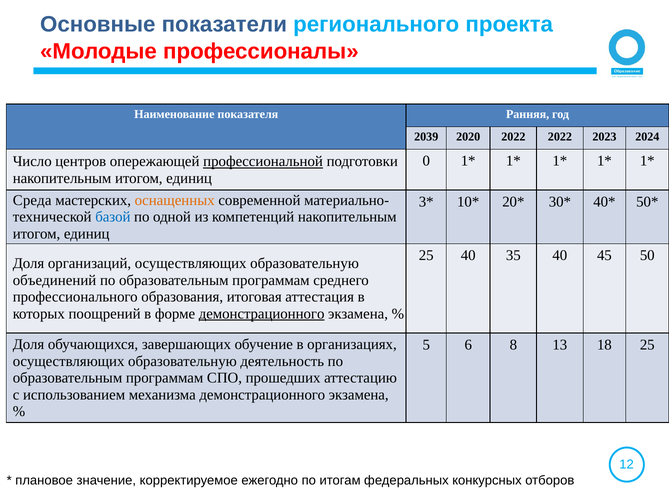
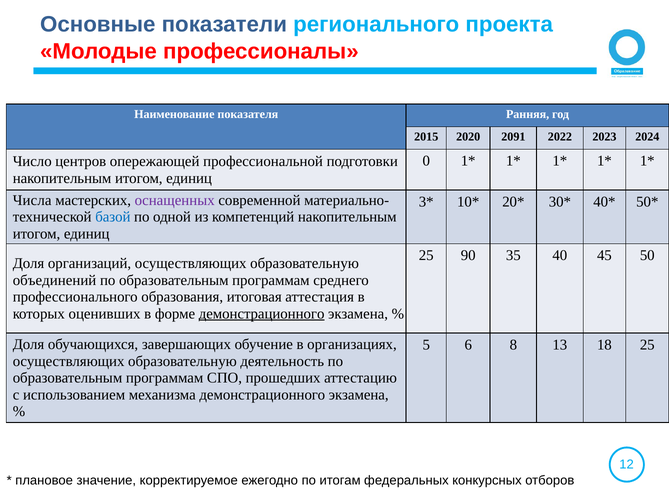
2039: 2039 -> 2015
2020 2022: 2022 -> 2091
профессиональной underline: present -> none
Среда: Среда -> Числа
оснащенных colour: orange -> purple
25 40: 40 -> 90
поощрений: поощрений -> оценивших
